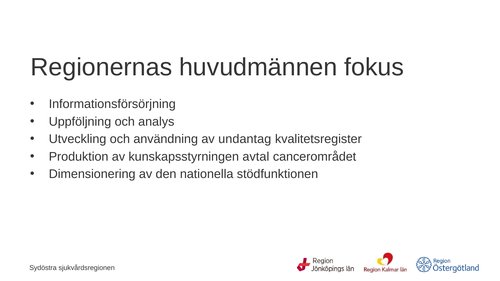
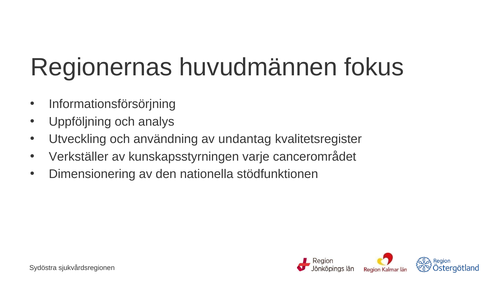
Produktion: Produktion -> Verkställer
avtal: avtal -> varje
